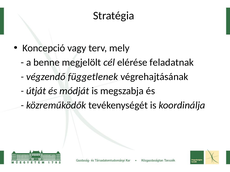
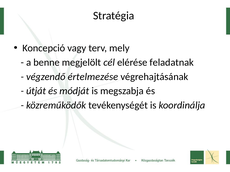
függetlenek: függetlenek -> értelmezése
